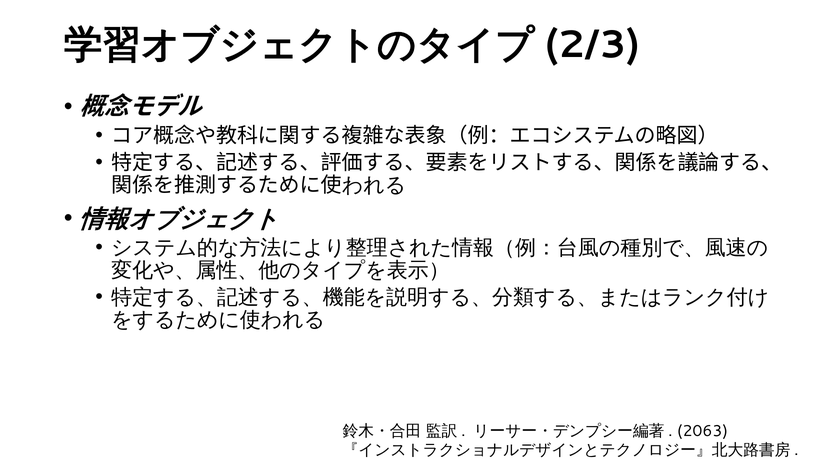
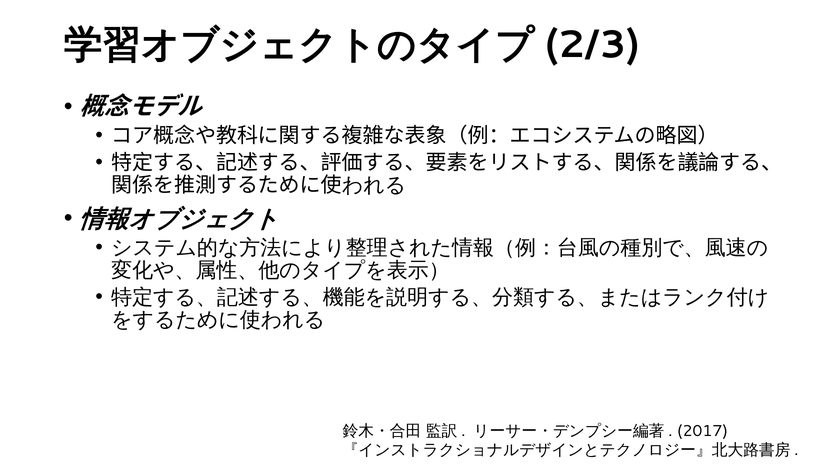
2063: 2063 -> 2017
